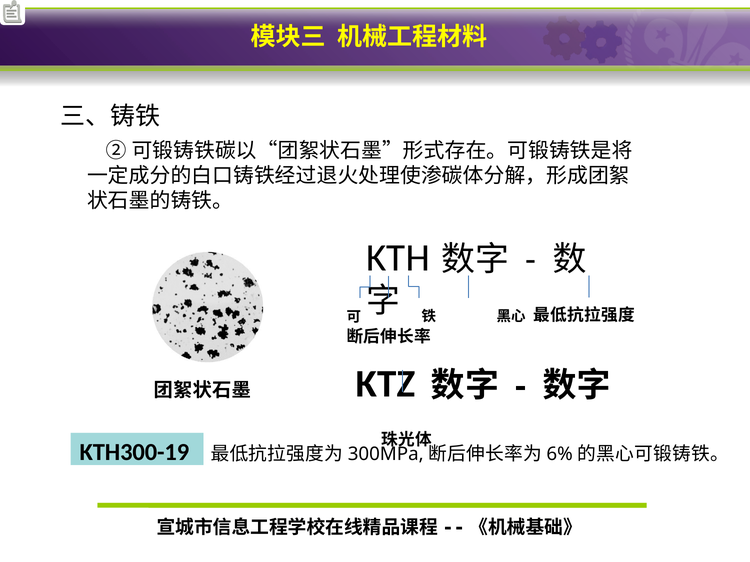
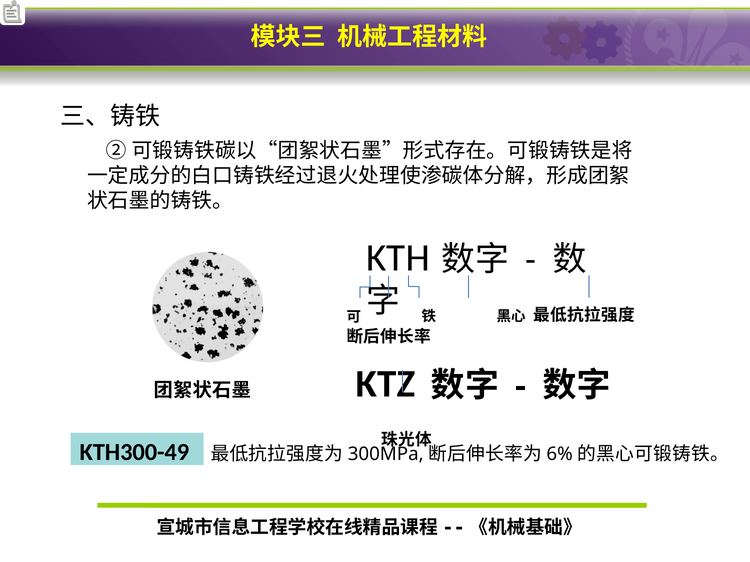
KTH300-19: KTH300-19 -> KTH300-49
